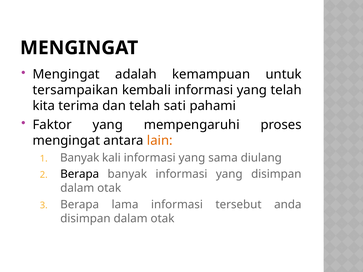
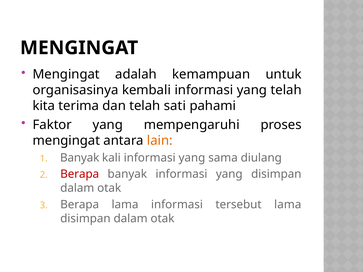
tersampaikan: tersampaikan -> organisasinya
Berapa at (80, 174) colour: black -> red
tersebut anda: anda -> lama
